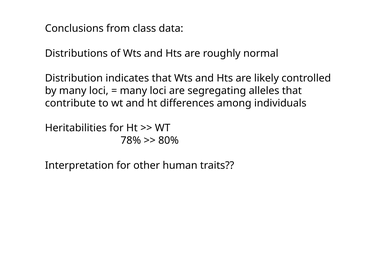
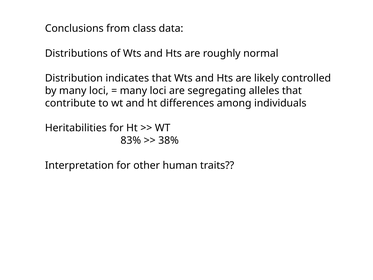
78%: 78% -> 83%
80%: 80% -> 38%
